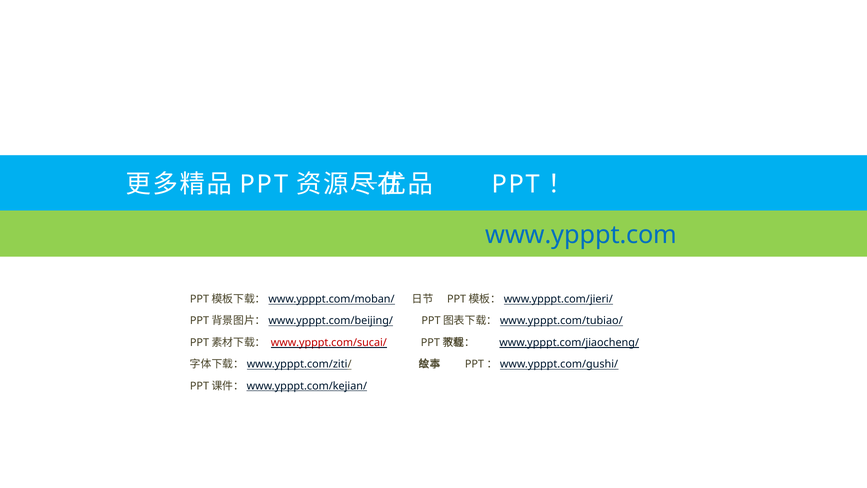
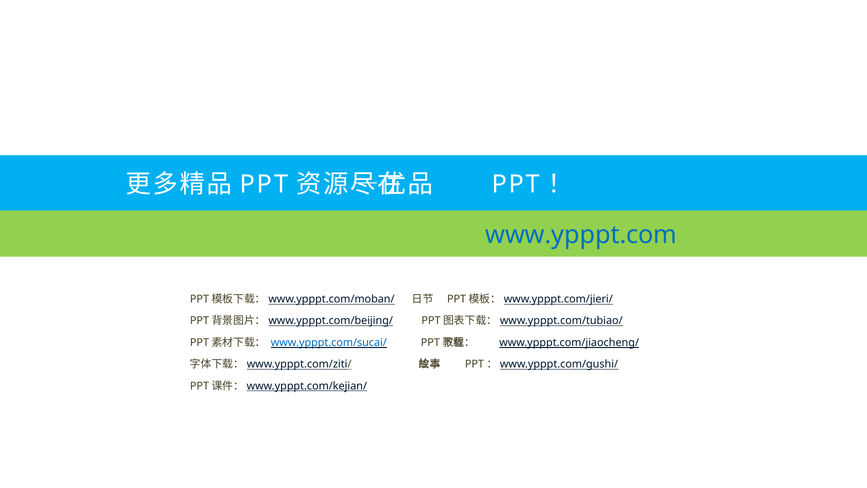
www.ypppt.com/sucai/ colour: red -> blue
